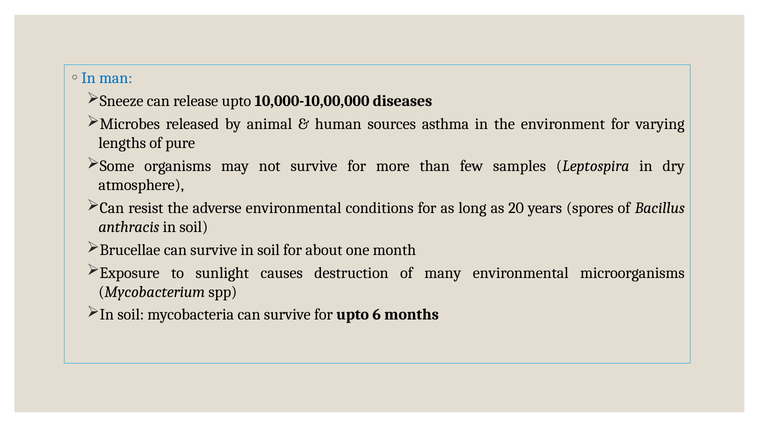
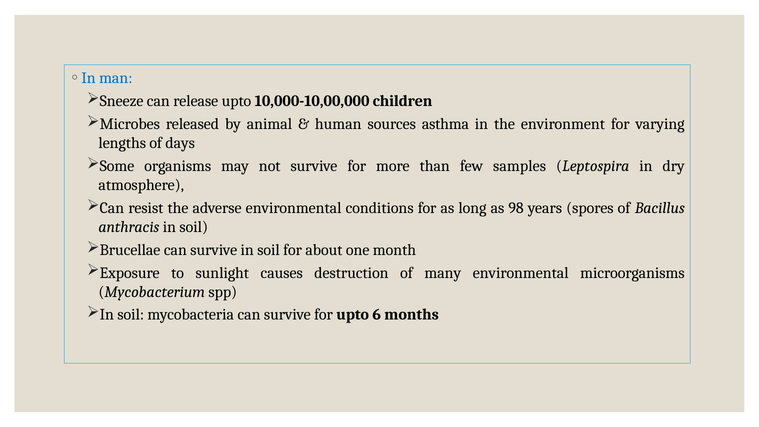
diseases: diseases -> children
pure: pure -> days
20: 20 -> 98
